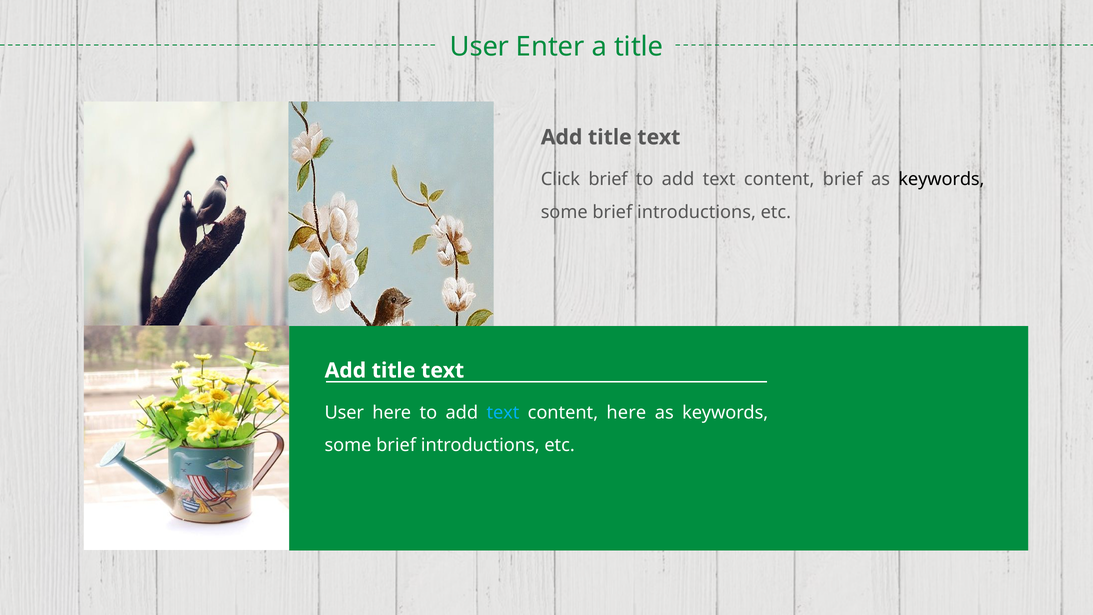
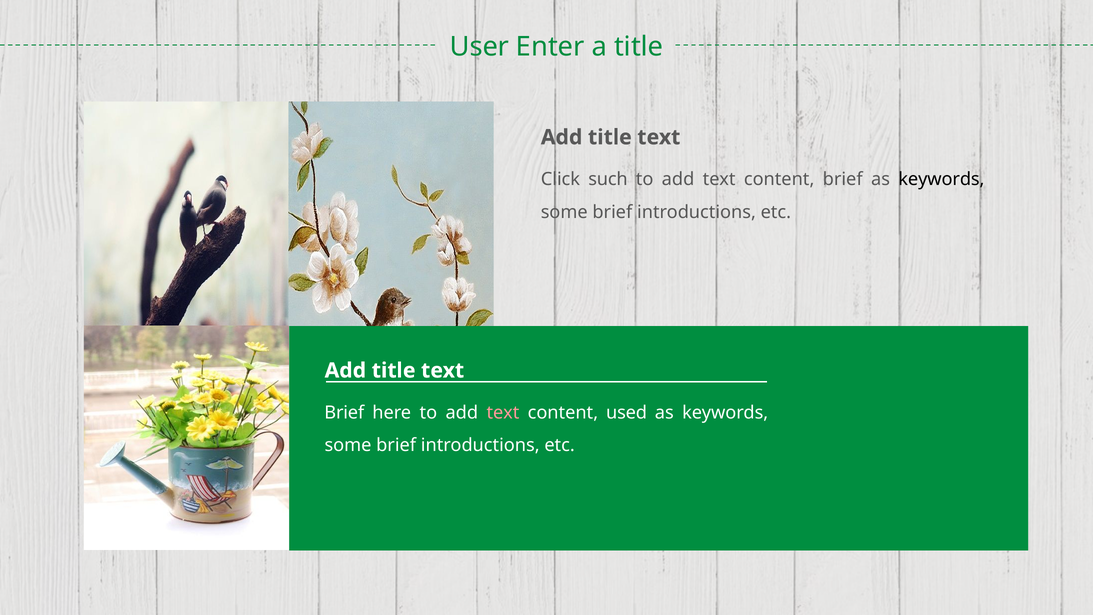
Click brief: brief -> such
User at (344, 412): User -> Brief
text at (503, 412) colour: light blue -> pink
content here: here -> used
